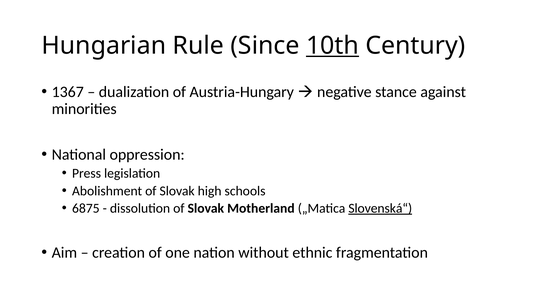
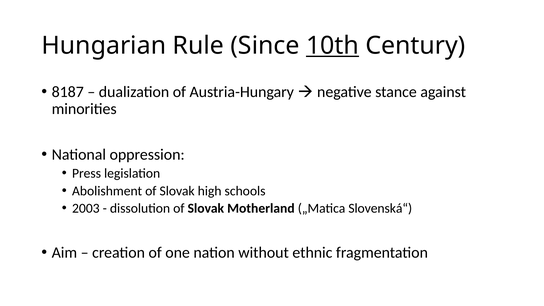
1367: 1367 -> 8187
6875: 6875 -> 2003
Slovenská“ underline: present -> none
